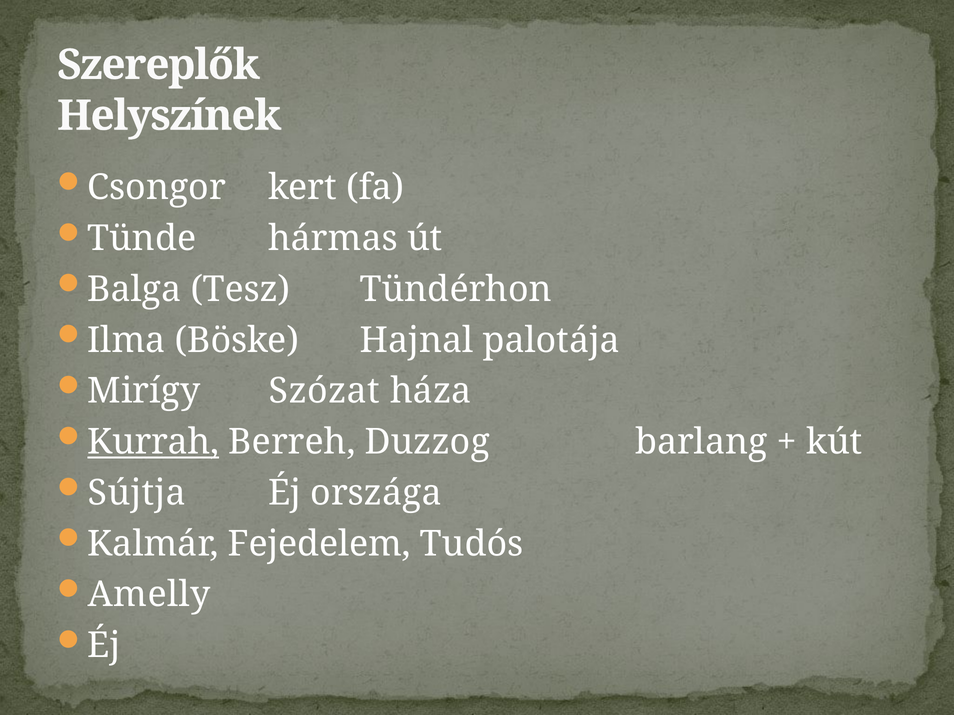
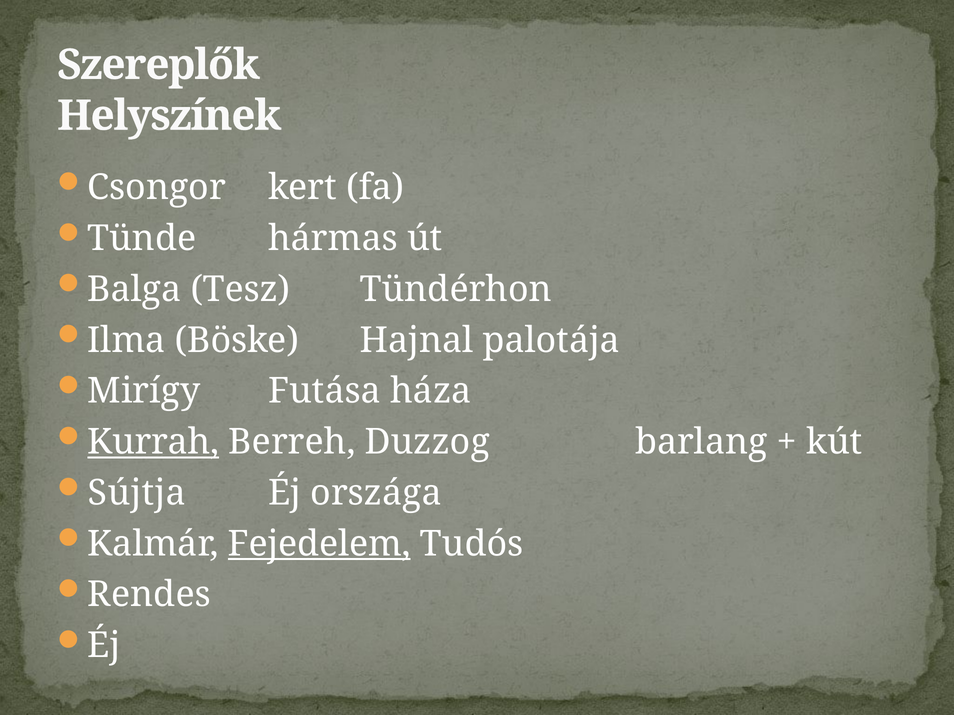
Szózat: Szózat -> Futása
Fejedelem underline: none -> present
Amelly: Amelly -> Rendes
